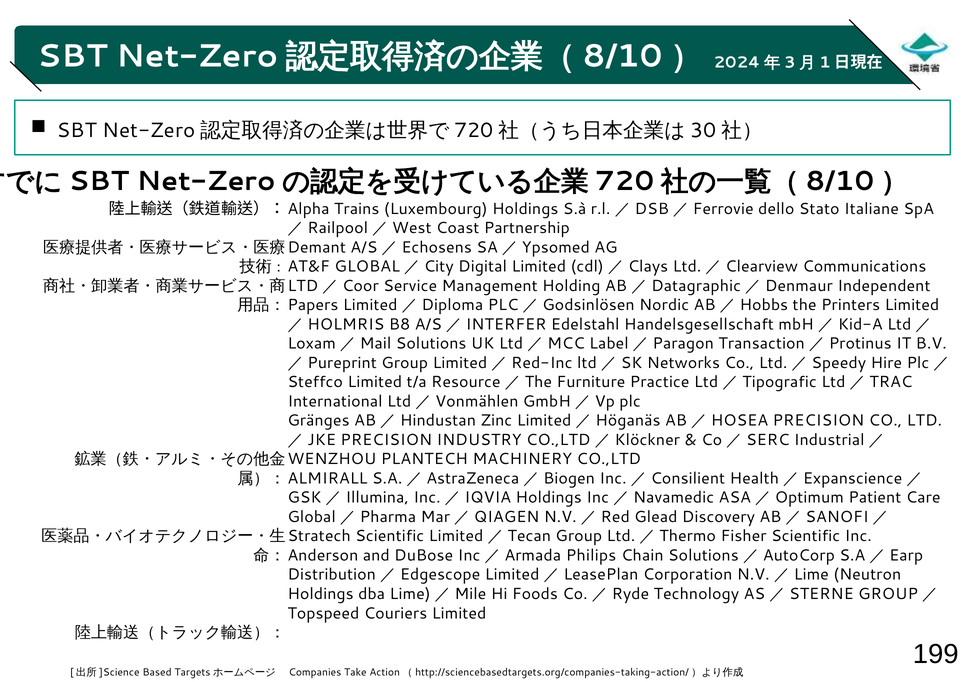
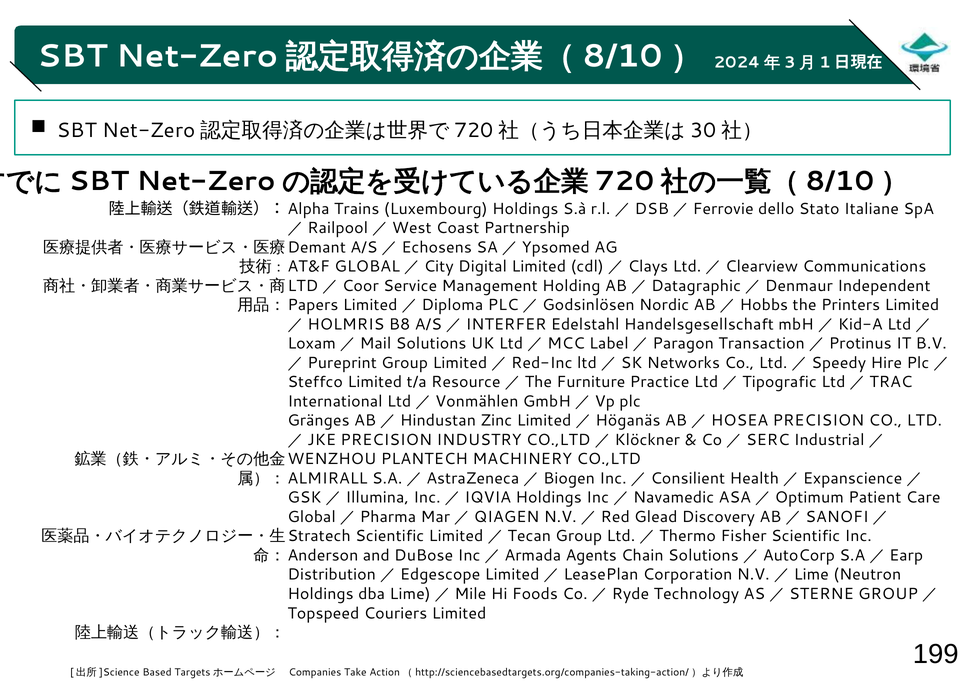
Philips: Philips -> Agents
